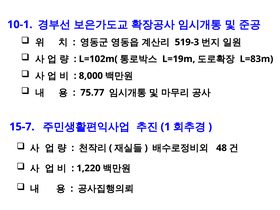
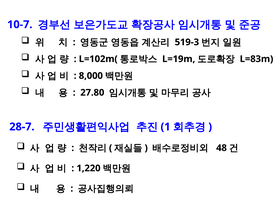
10-1: 10-1 -> 10-7
75.77: 75.77 -> 27.80
15-7: 15-7 -> 28-7
